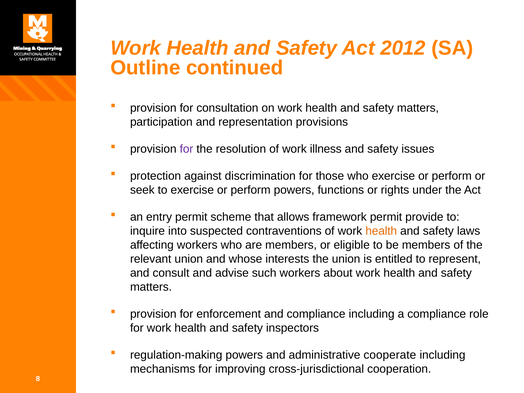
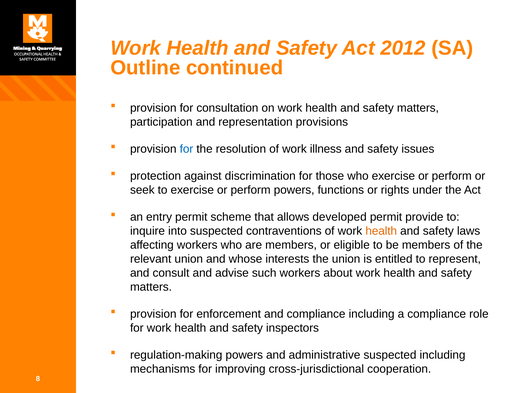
for at (186, 149) colour: purple -> blue
framework: framework -> developed
administrative cooperate: cooperate -> suspected
